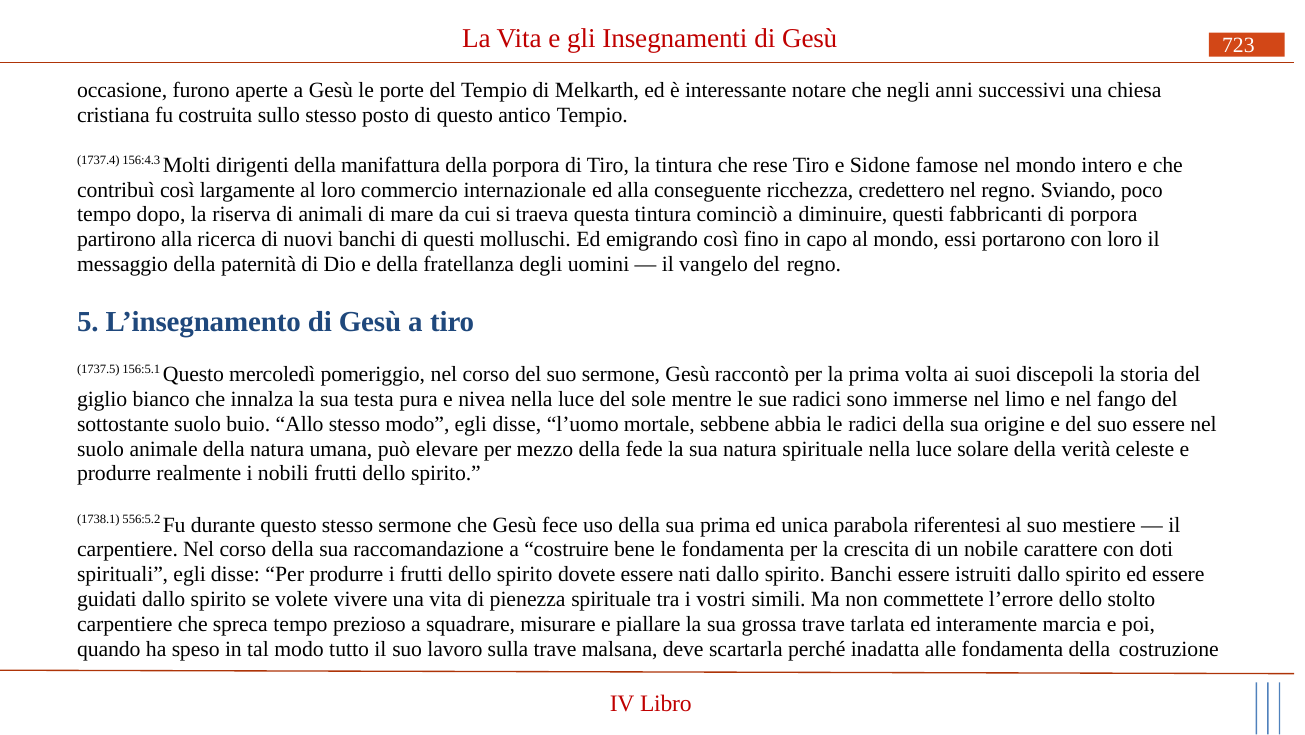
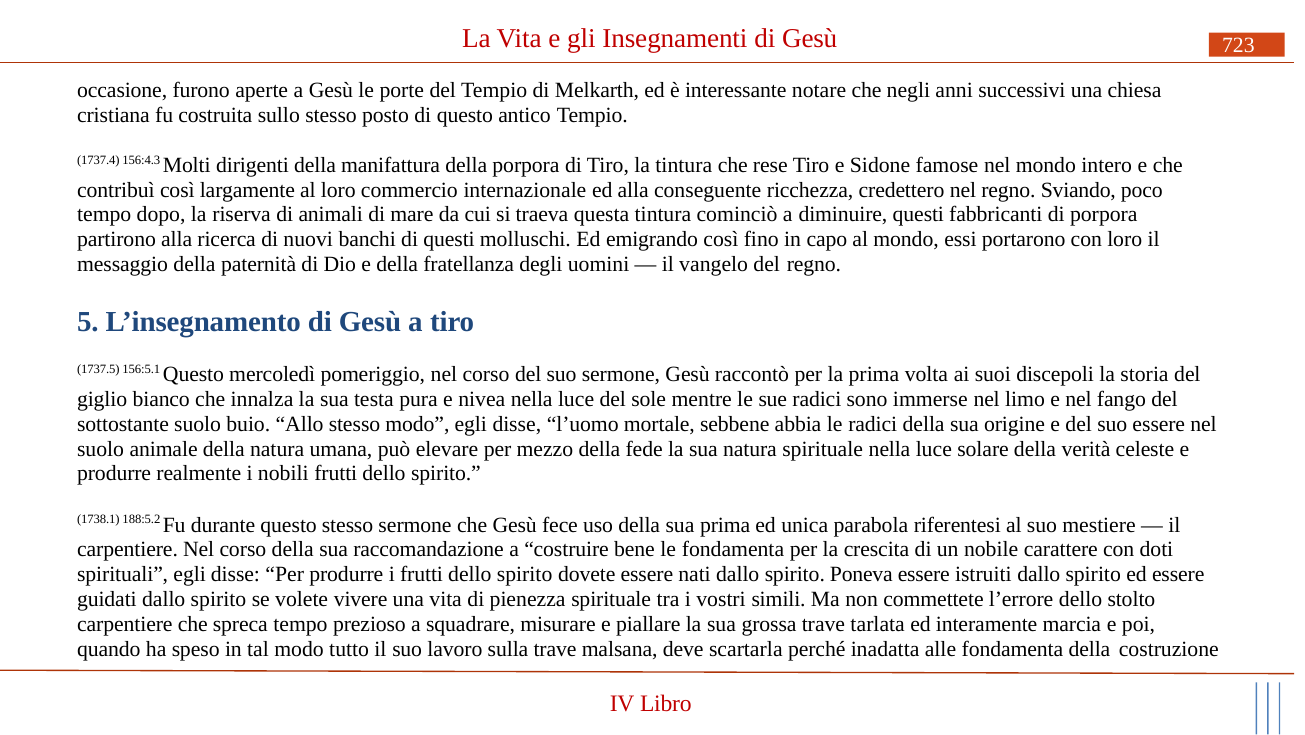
556:5.2: 556:5.2 -> 188:5.2
spirito Banchi: Banchi -> Poneva
